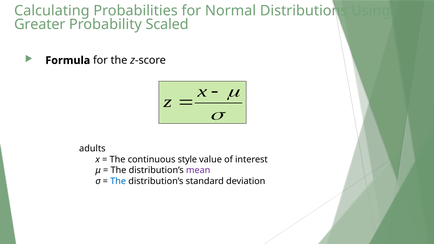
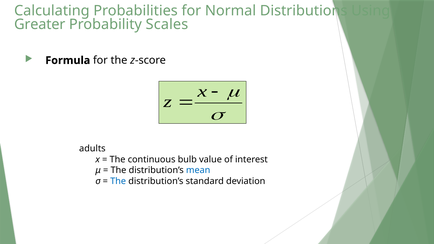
Scaled: Scaled -> Scales
style: style -> bulb
mean colour: purple -> blue
